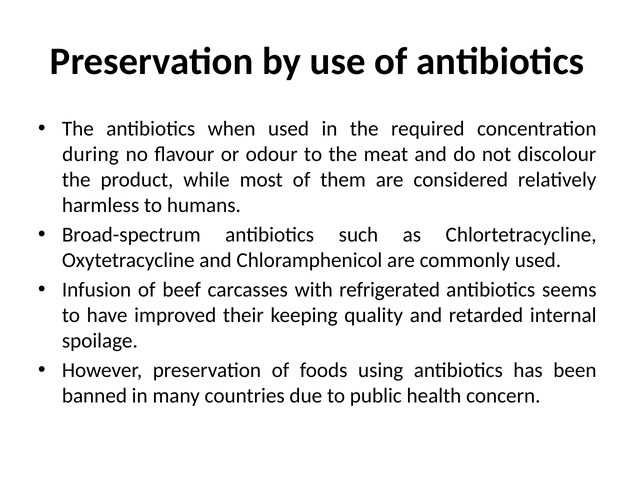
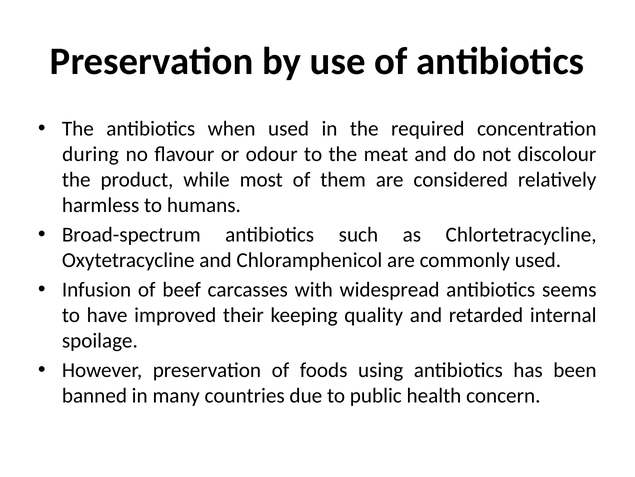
refrigerated: refrigerated -> widespread
